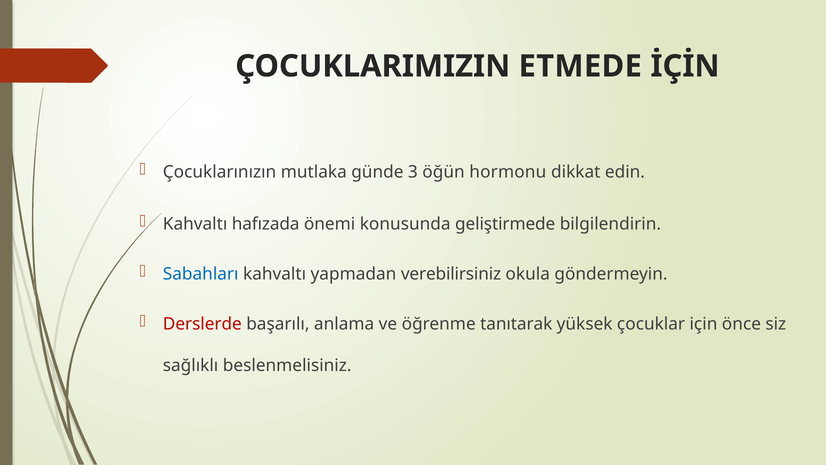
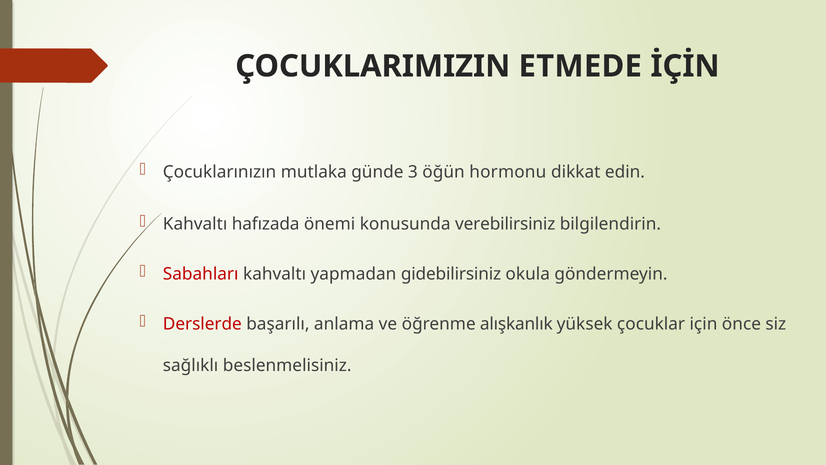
geliştirmede: geliştirmede -> verebilirsiniz
Sabahları colour: blue -> red
verebilirsiniz: verebilirsiniz -> gidebilirsiniz
tanıtarak: tanıtarak -> alışkanlık
